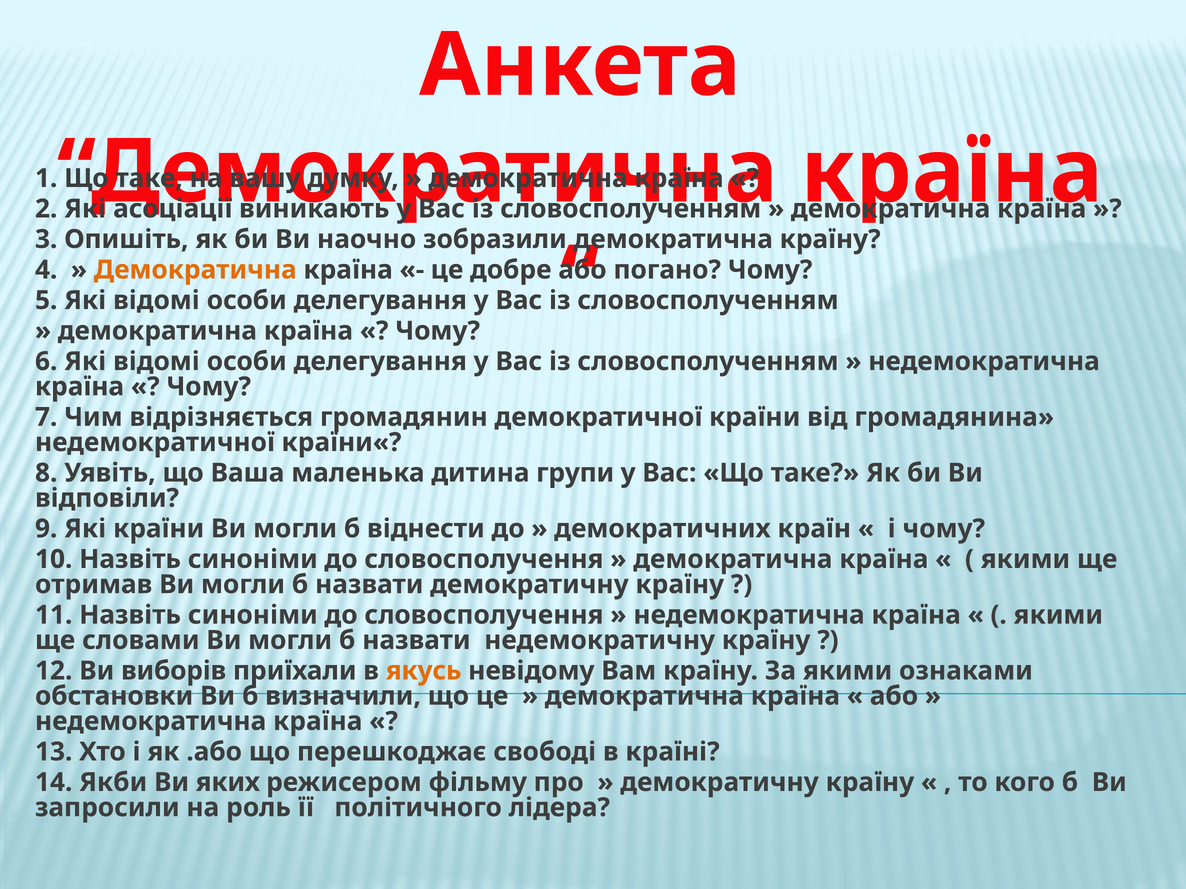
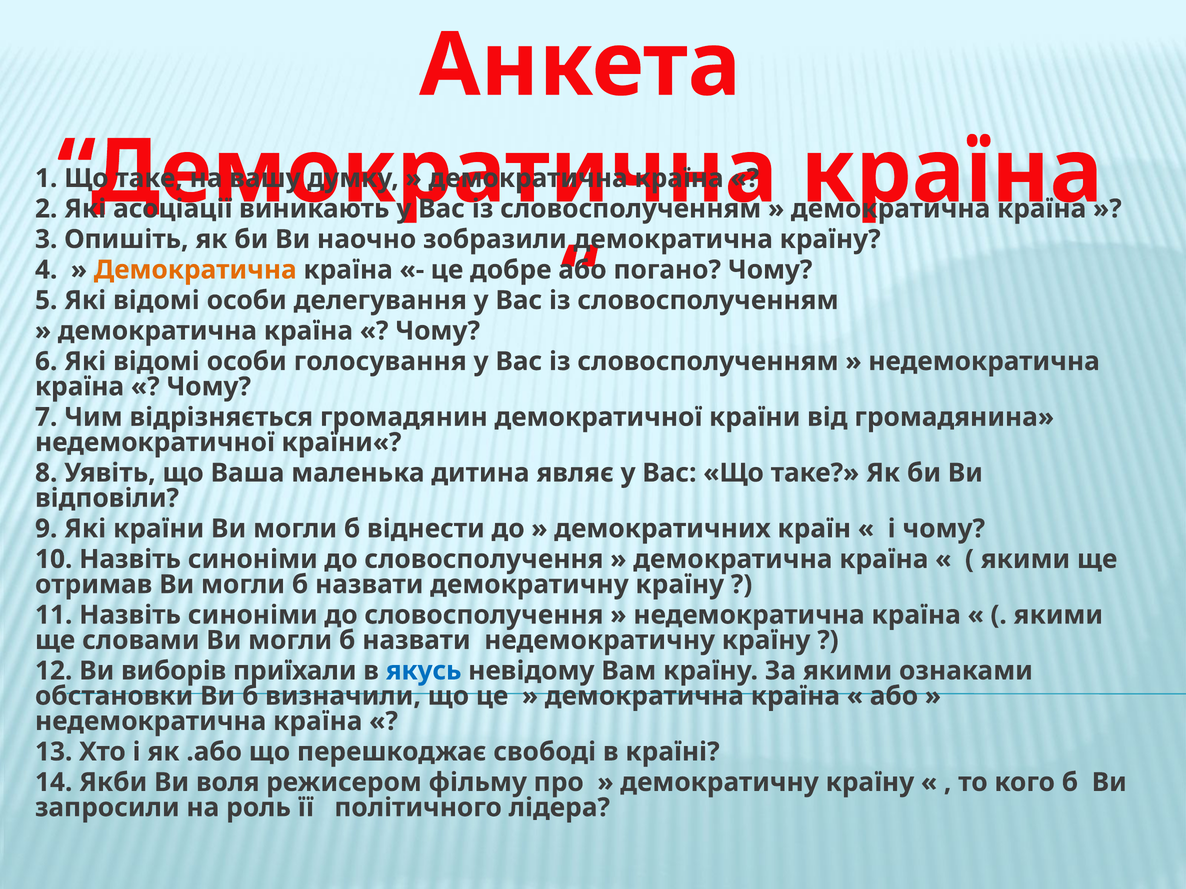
делегування at (380, 362): делегування -> голосування
групи: групи -> являє
якусь colour: orange -> blue
яких: яких -> воля
